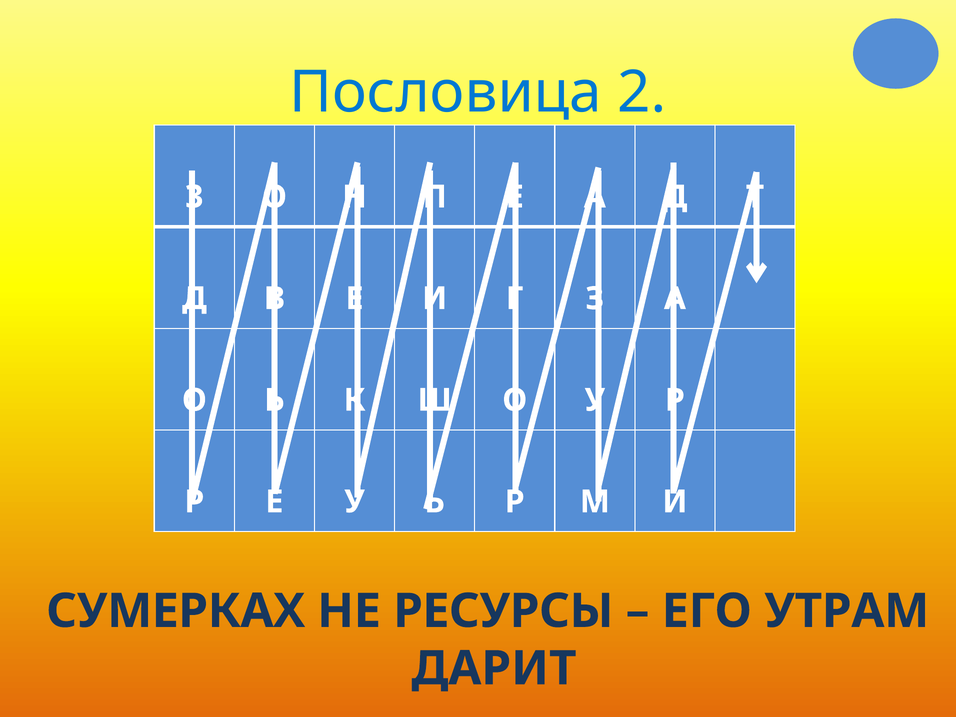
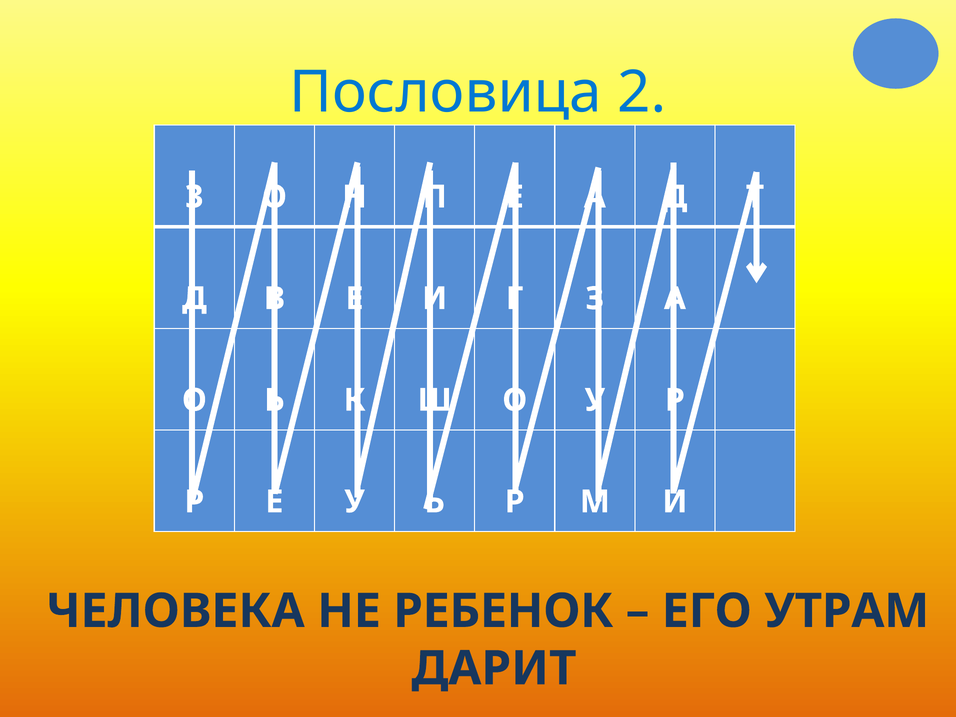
СУМЕРКАХ: СУМЕРКАХ -> ЧЕЛОВЕКА
РЕСУРСЫ: РЕСУРСЫ -> РЕБЕНОК
